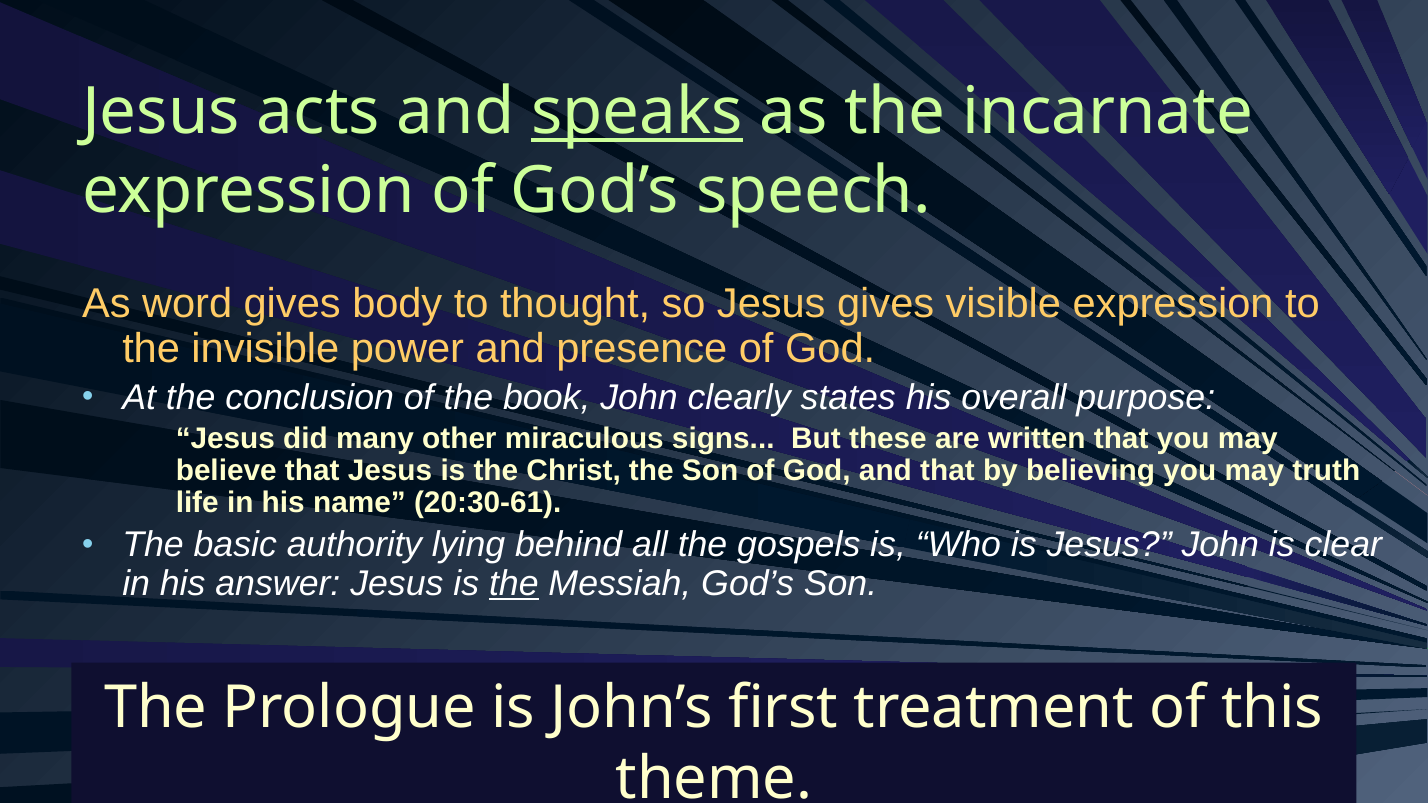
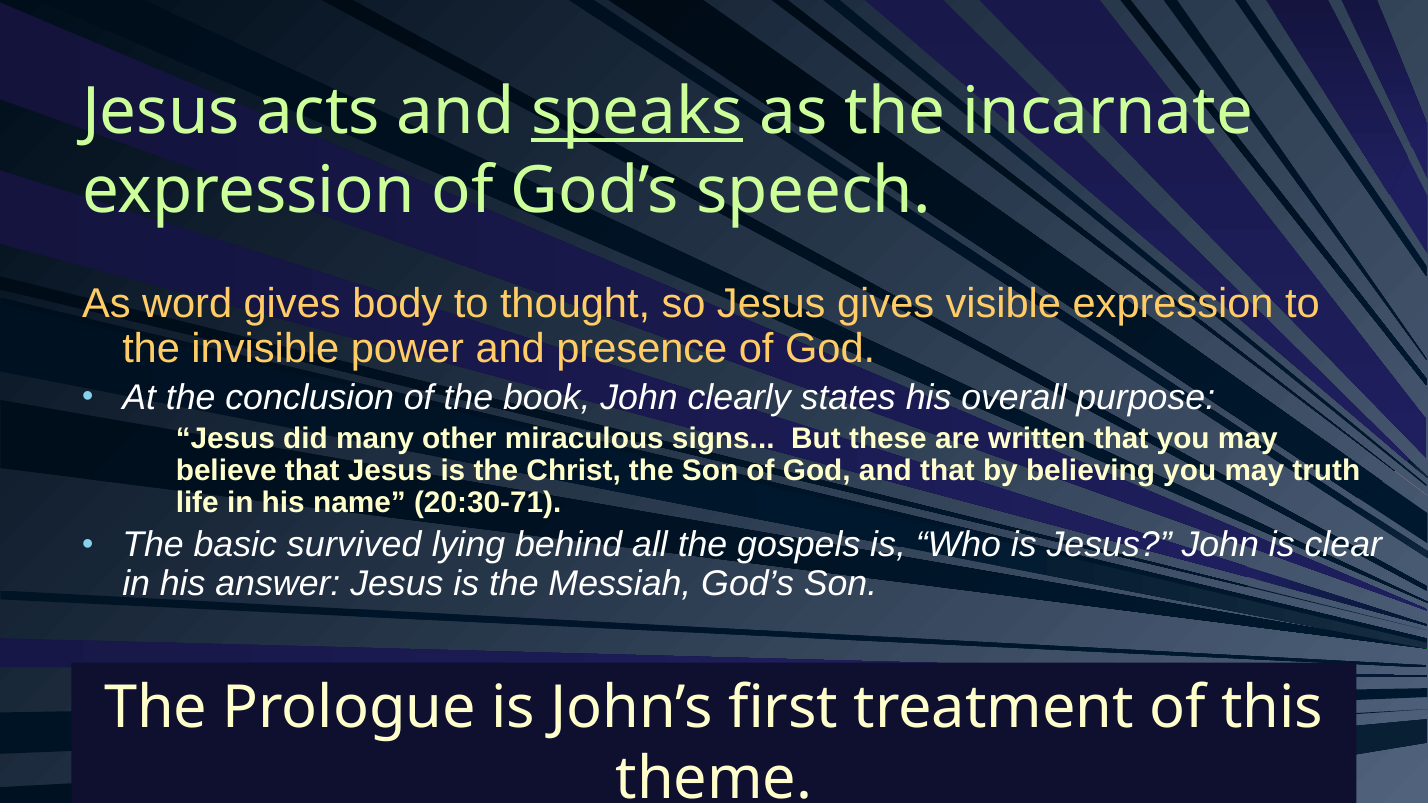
20:30-61: 20:30-61 -> 20:30-71
authority: authority -> survived
the at (514, 584) underline: present -> none
